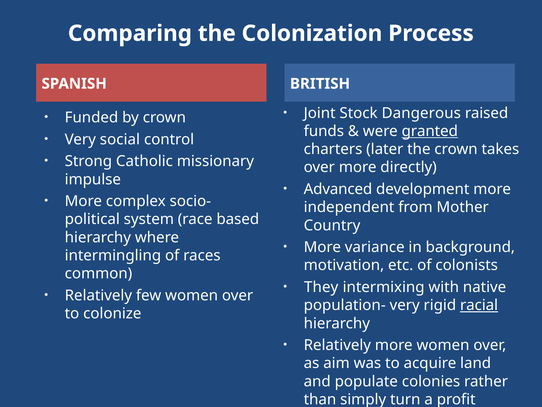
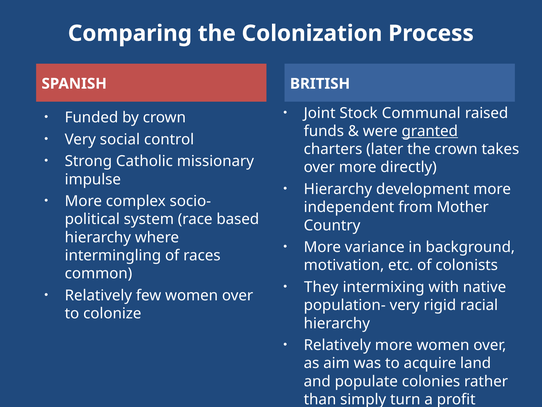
Dangerous: Dangerous -> Communal
Advanced at (338, 189): Advanced -> Hierarchy
racial underline: present -> none
